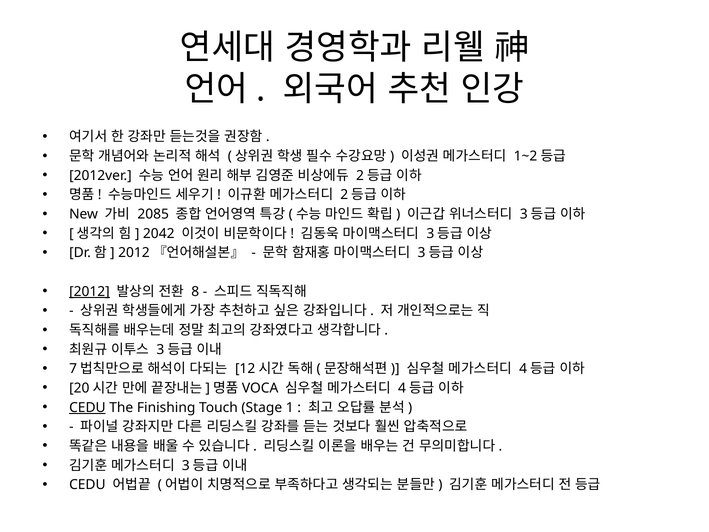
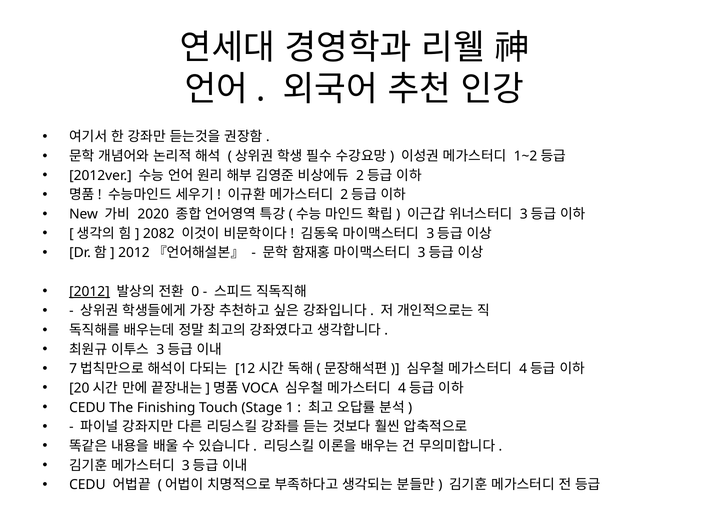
2085: 2085 -> 2020
2042: 2042 -> 2082
8: 8 -> 0
CEDU at (87, 407) underline: present -> none
